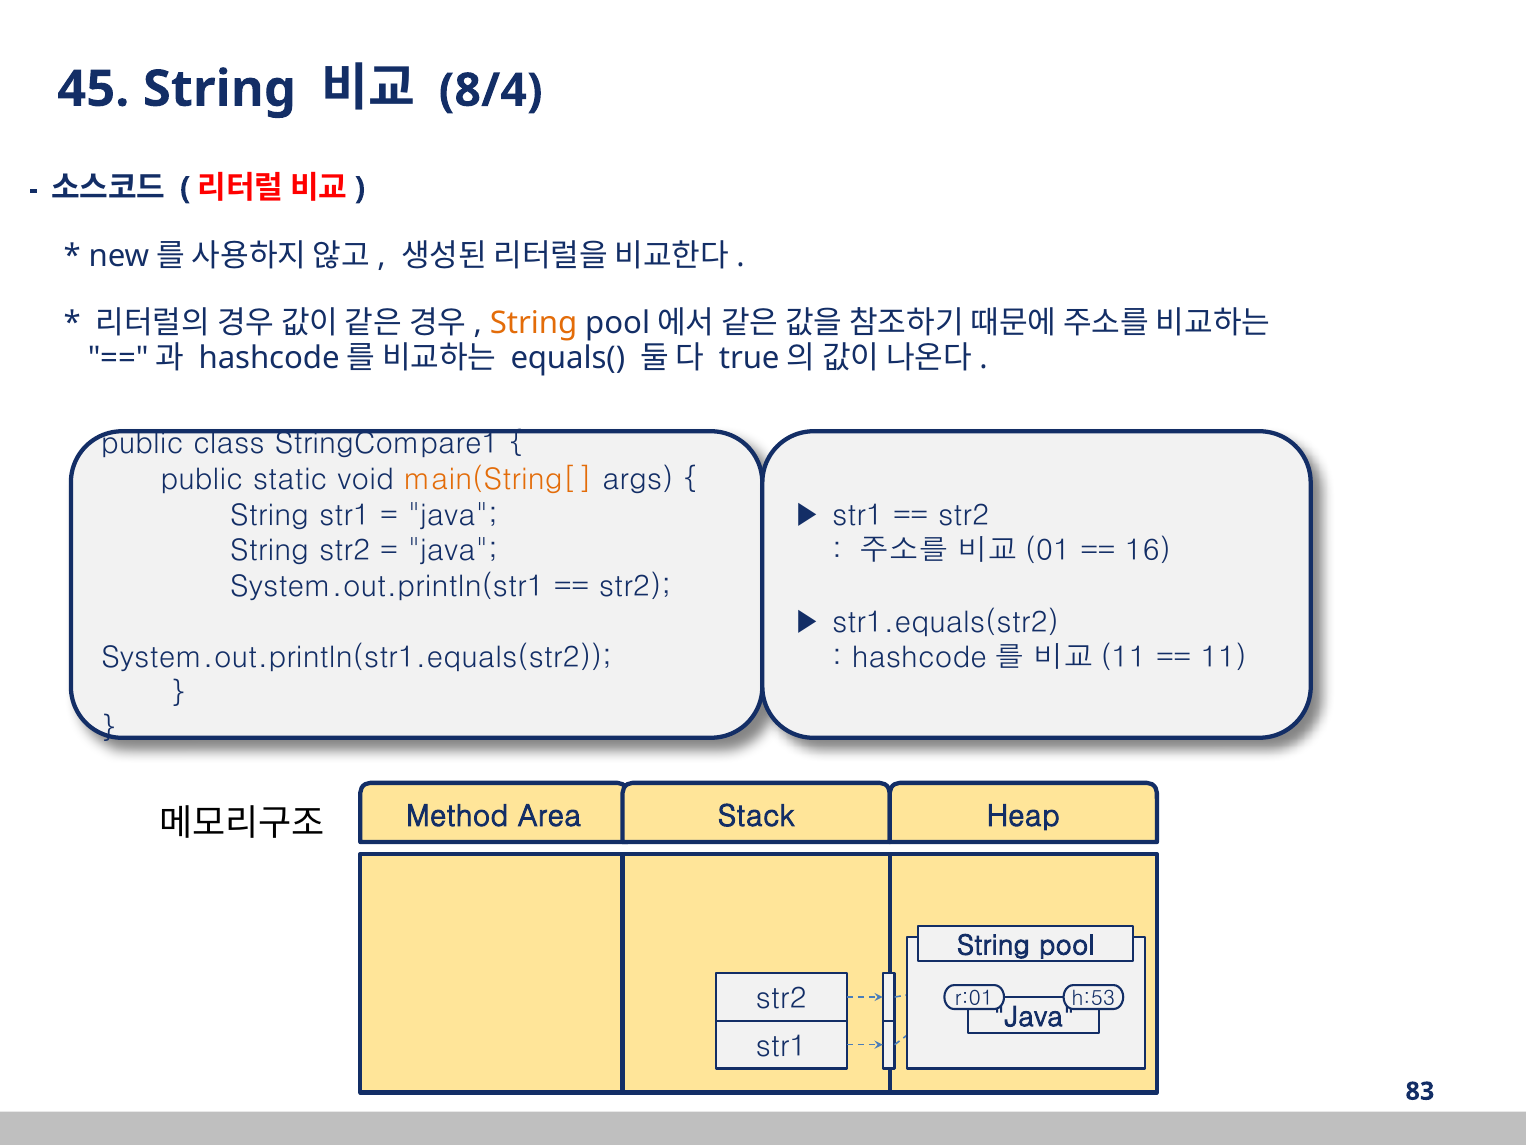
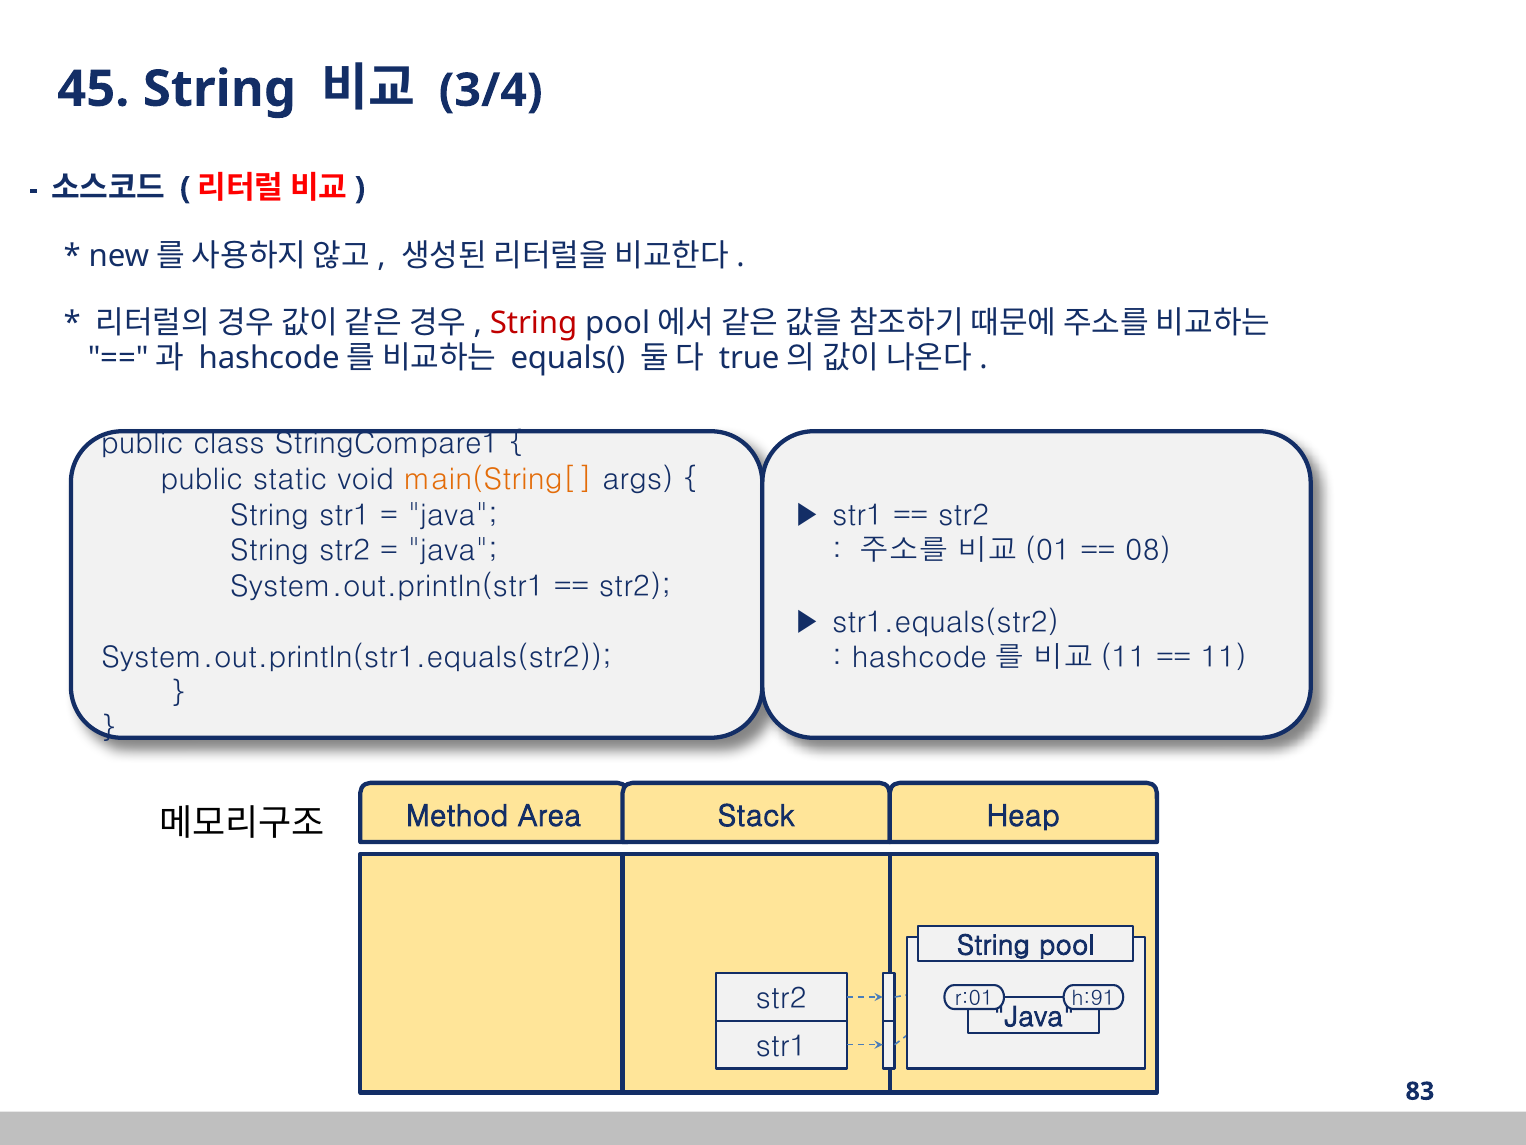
8/4: 8/4 -> 3/4
String at (534, 323) colour: orange -> red
16: 16 -> 08
h:53: h:53 -> h:91
